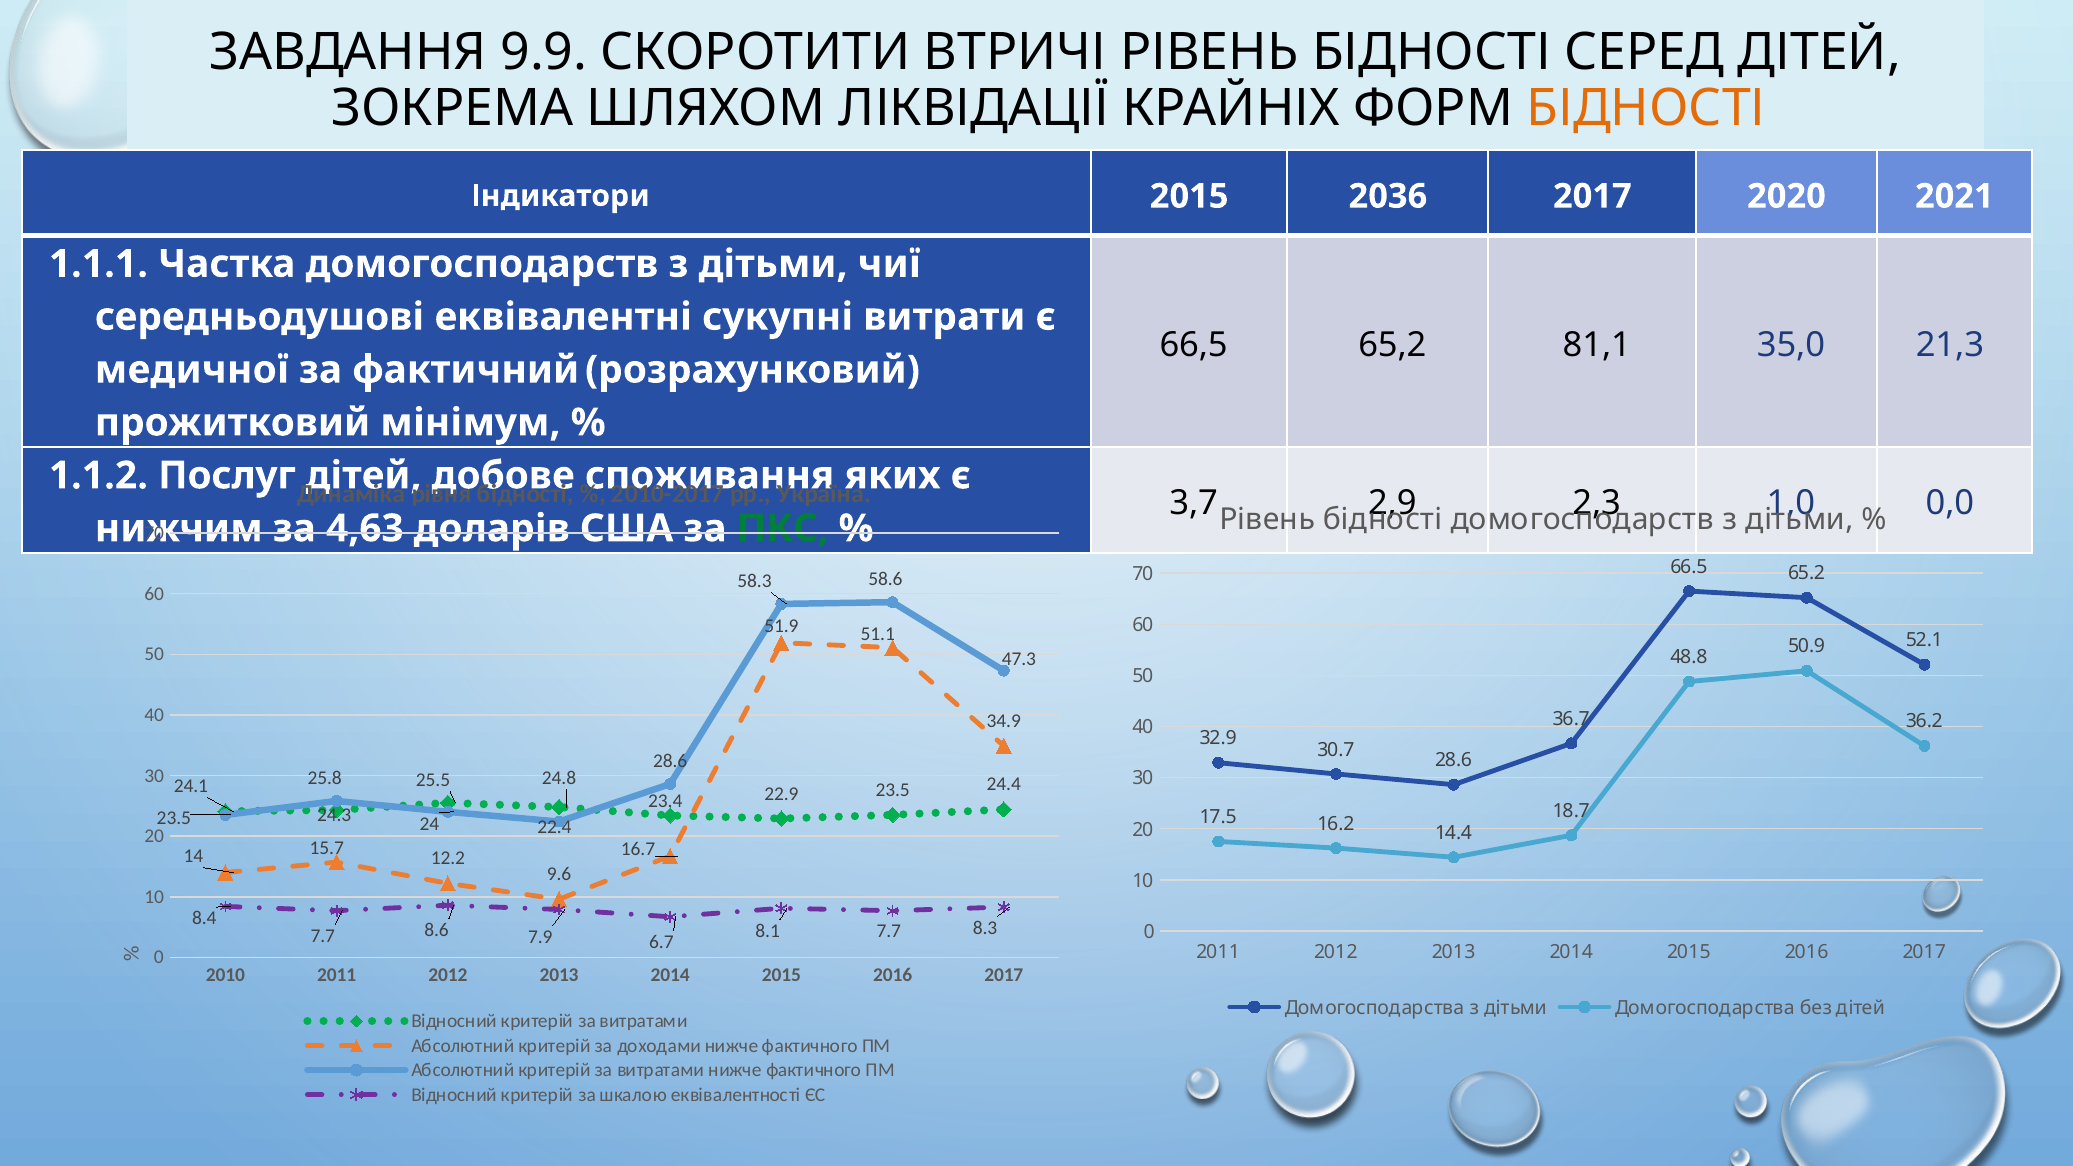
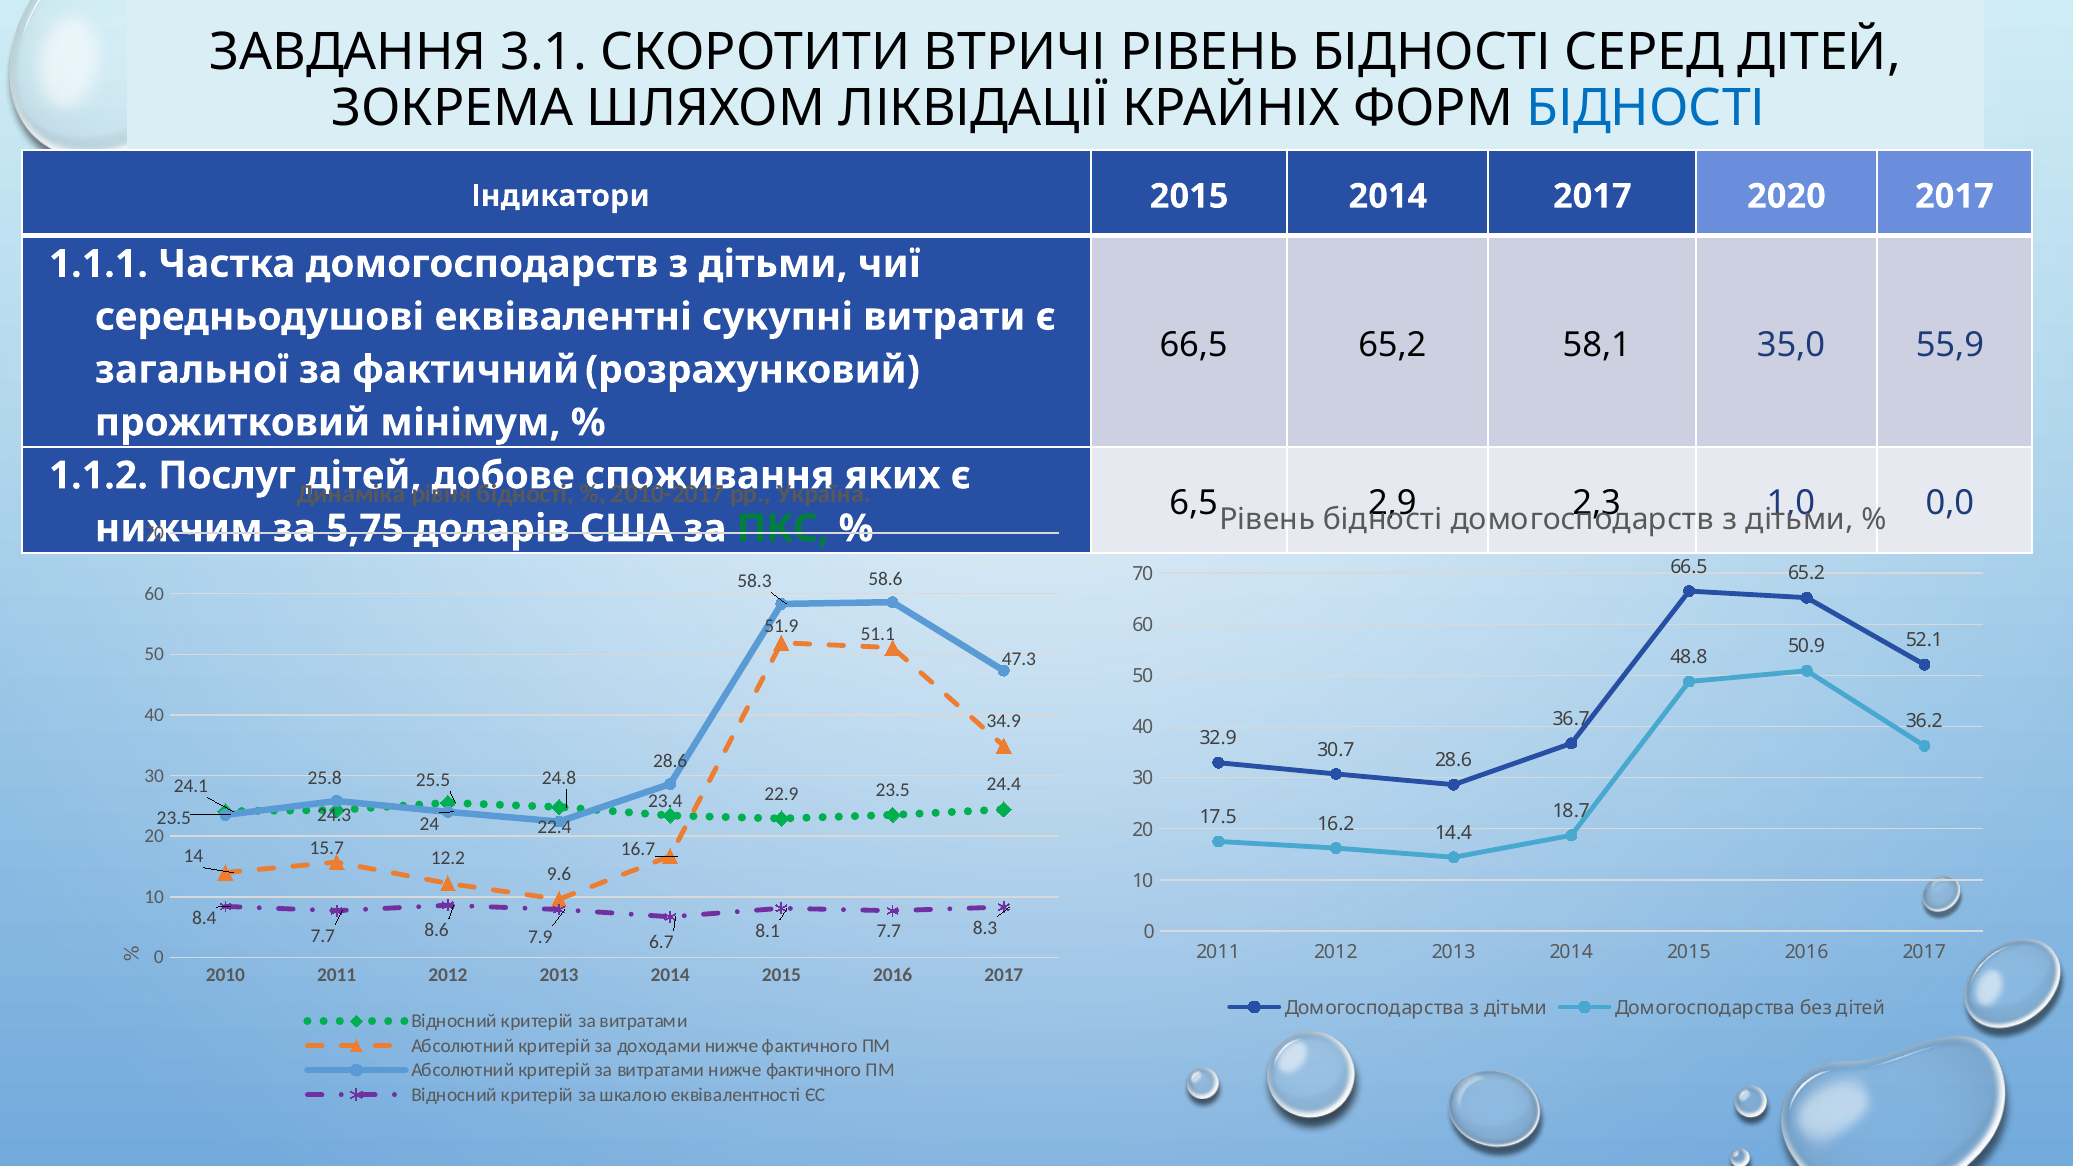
9.9: 9.9 -> 3.1
БІДНОСТІ at (1646, 109) colour: orange -> blue
2015 2036: 2036 -> 2014
2020 2021: 2021 -> 2017
81,1: 81,1 -> 58,1
21,3: 21,3 -> 55,9
медичної: медичної -> загальної
3,7: 3,7 -> 6,5
4,63: 4,63 -> 5,75
